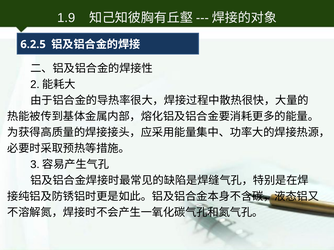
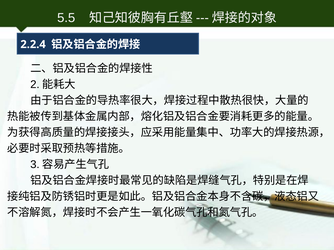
1.9: 1.9 -> 5.5
6.2.5: 6.2.5 -> 2.2.4
